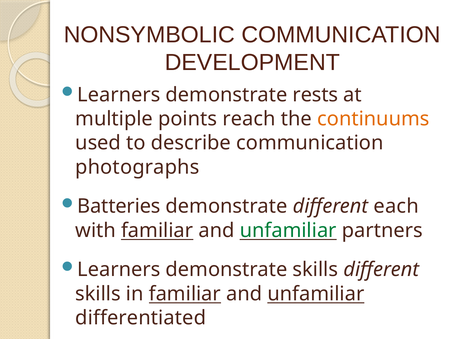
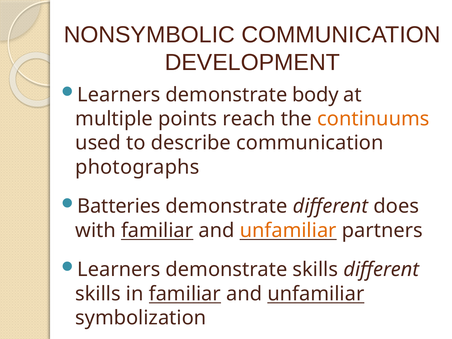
rests: rests -> body
each: each -> does
unfamiliar at (288, 230) colour: green -> orange
differentiated: differentiated -> symbolization
